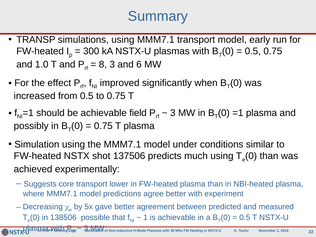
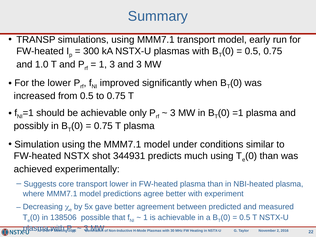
8 at (103, 64): 8 -> 1
and 6: 6 -> 3
the effect: effect -> lower
field: field -> only
137506: 137506 -> 344931
